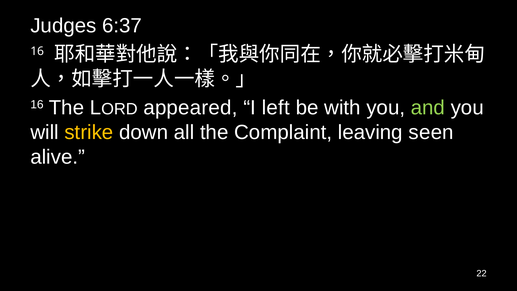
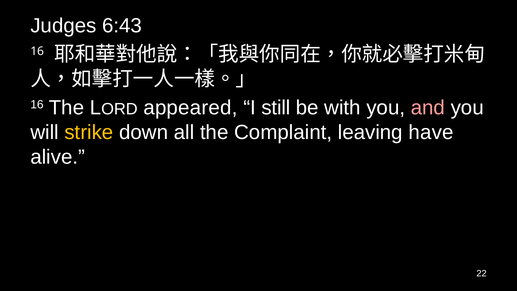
6:37: 6:37 -> 6:43
left: left -> still
and colour: light green -> pink
seen: seen -> have
